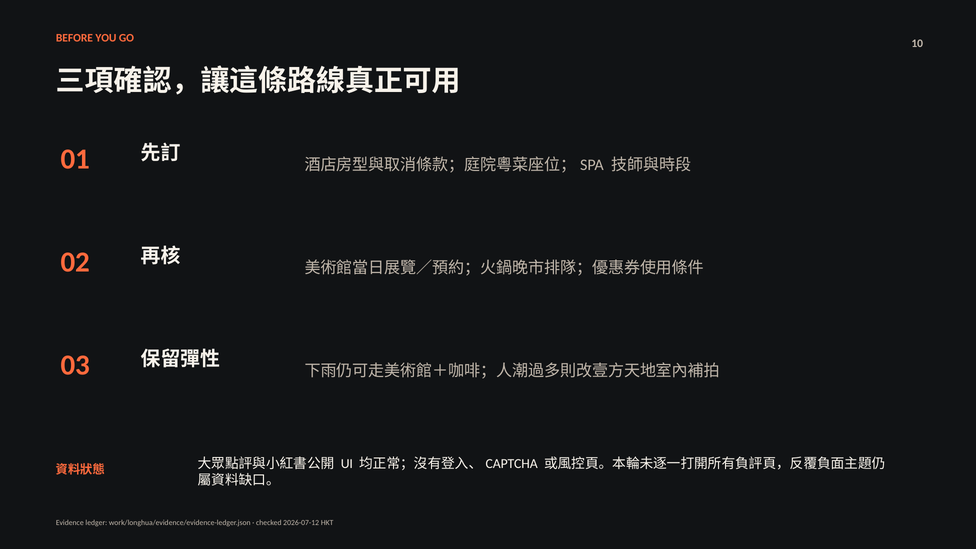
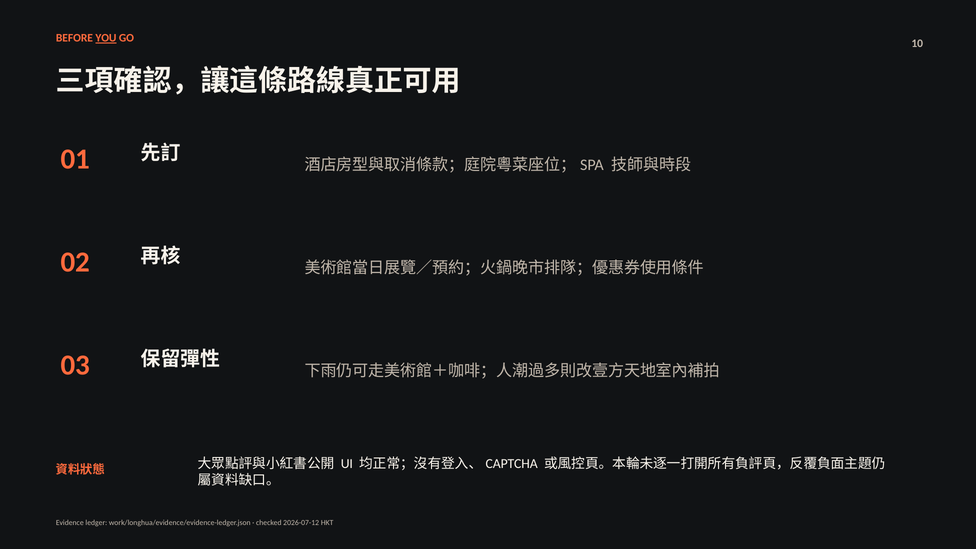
YOU underline: none -> present
